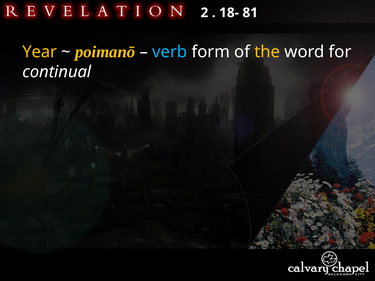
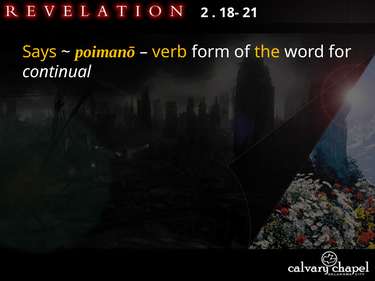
81: 81 -> 21
Year: Year -> Says
verb colour: light blue -> yellow
